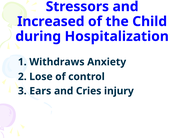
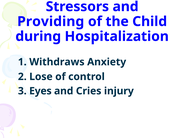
Increased: Increased -> Providing
Ears: Ears -> Eyes
